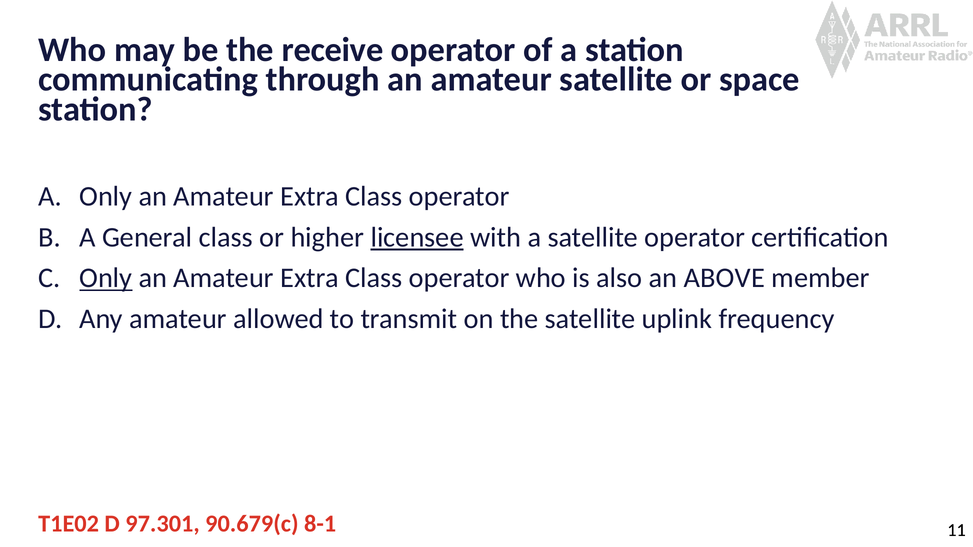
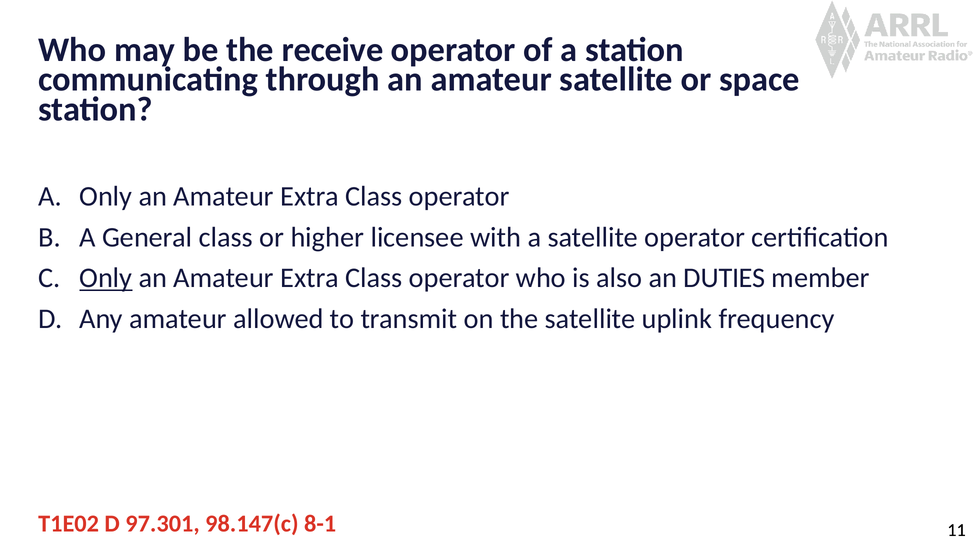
licensee underline: present -> none
ABOVE: ABOVE -> DUTIES
90.679(c: 90.679(c -> 98.147(c
